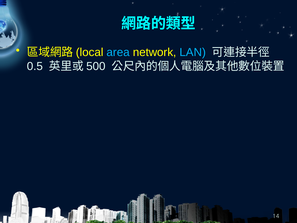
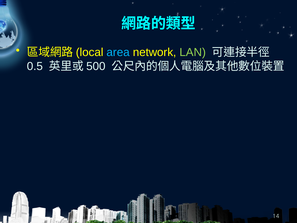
LAN colour: light blue -> light green
